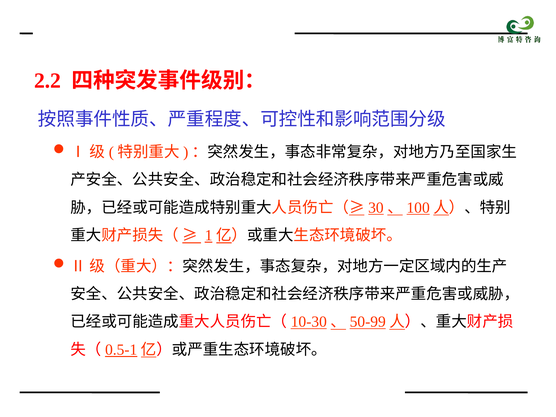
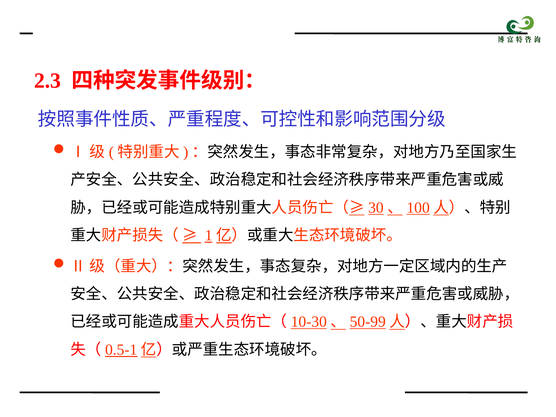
2.2: 2.2 -> 2.3
